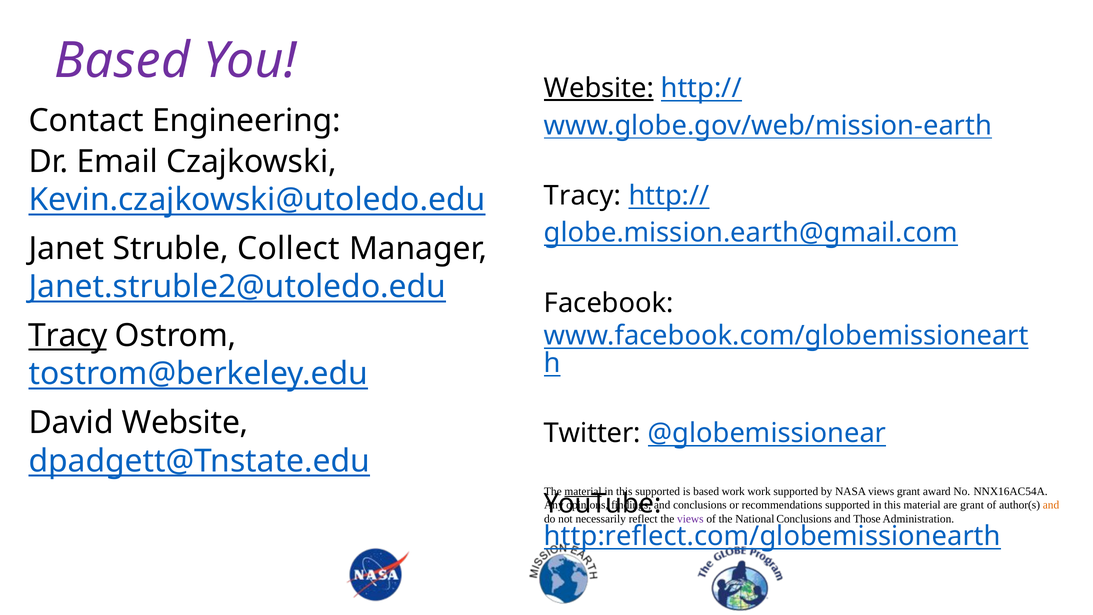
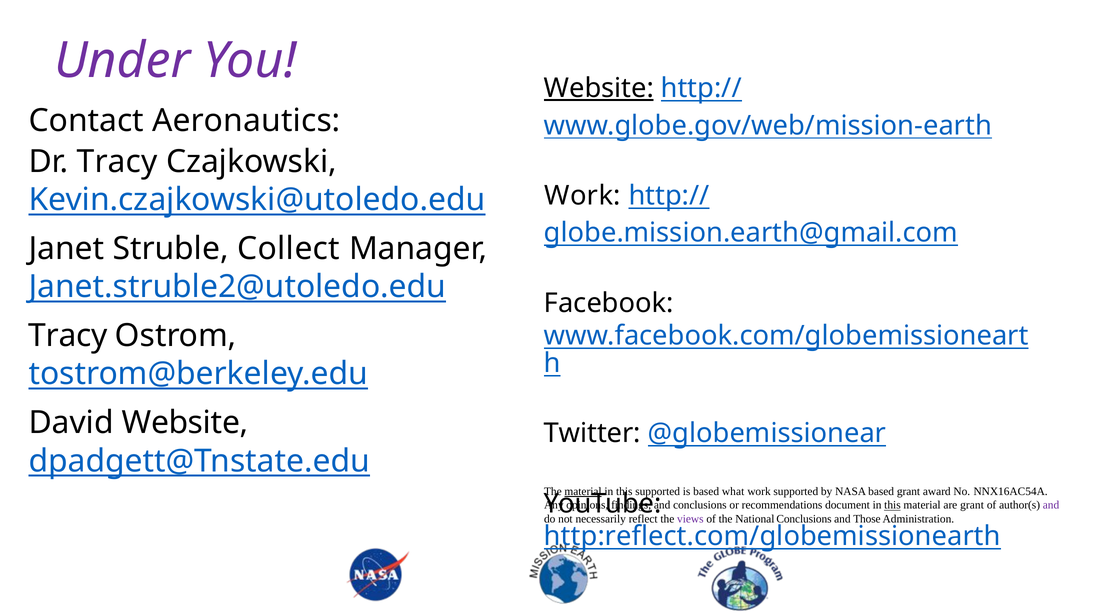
Based at (122, 61): Based -> Under
Engineering: Engineering -> Aeronautics
Dr Email: Email -> Tracy
Tracy at (583, 196): Tracy -> Work
Tracy at (68, 336) underline: present -> none
based work: work -> what
NASA views: views -> based
recommendations supported: supported -> document
this at (892, 505) underline: none -> present
and at (1051, 505) colour: orange -> purple
